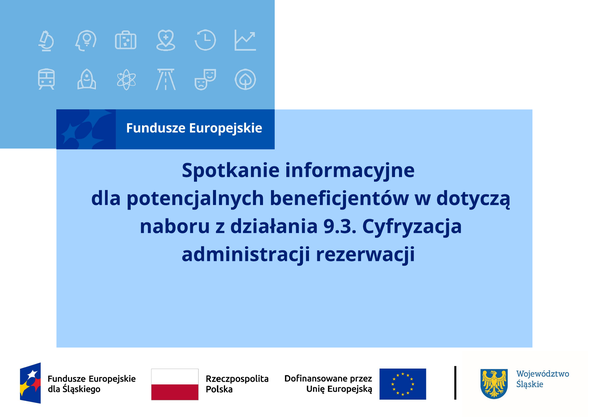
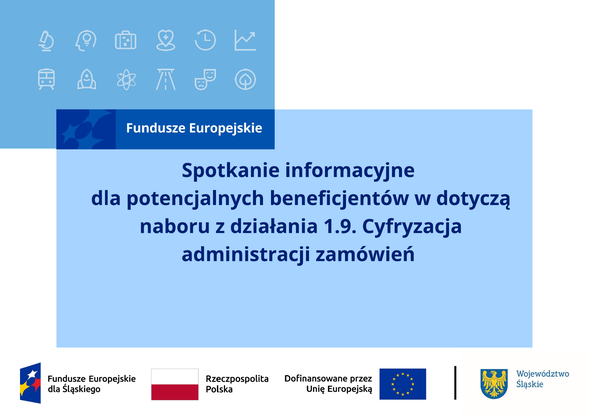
9.3: 9.3 -> 1.9
rezerwacji: rezerwacji -> zamówień
